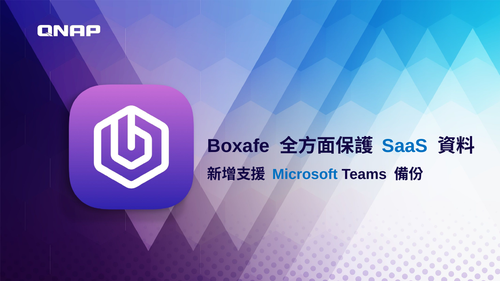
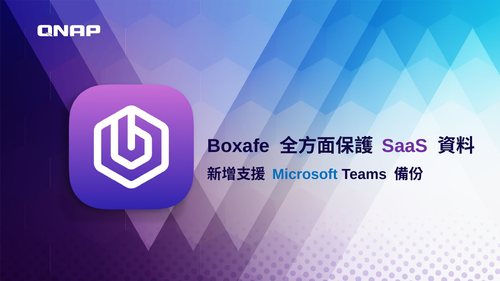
SaaS colour: blue -> purple
